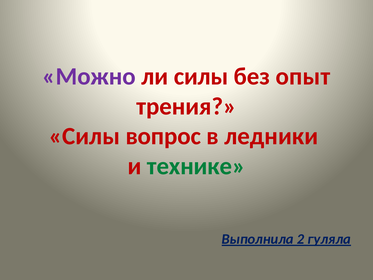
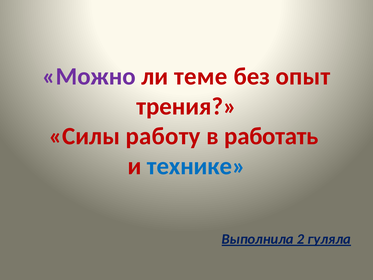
ли силы: силы -> теме
вопрос: вопрос -> работу
ледники: ледники -> работать
технике colour: green -> blue
